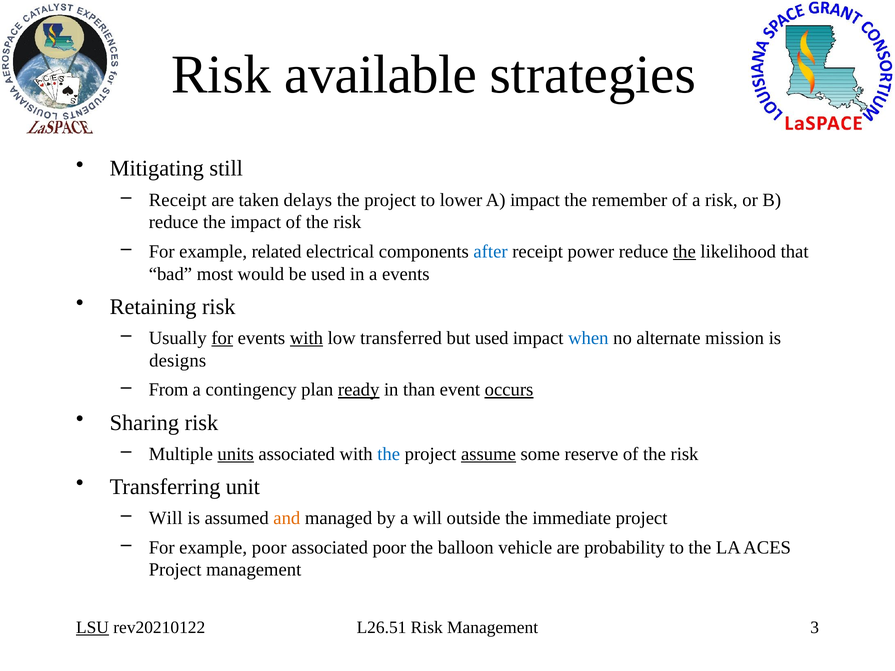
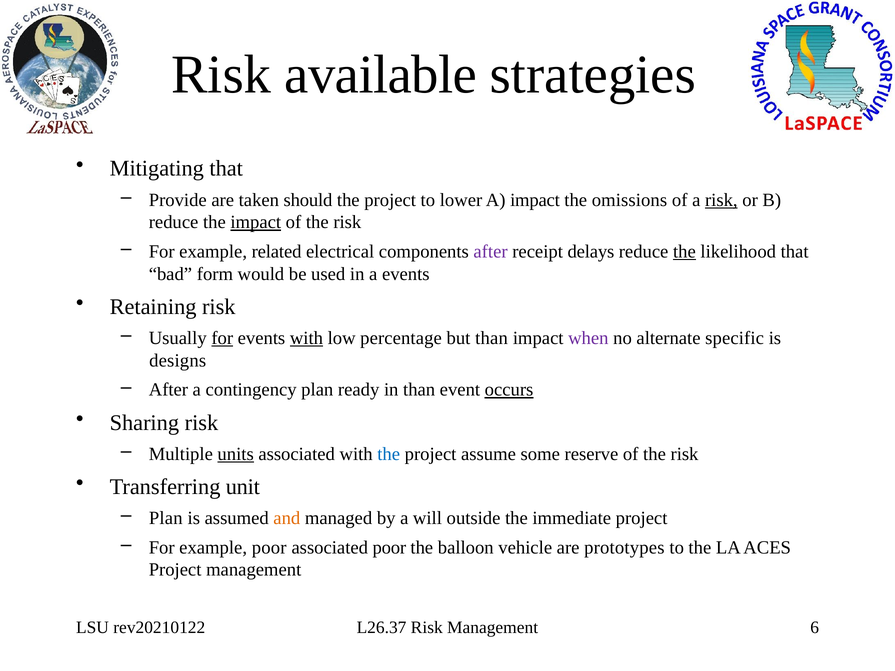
Mitigating still: still -> that
Receipt at (178, 200): Receipt -> Provide
delays: delays -> should
remember: remember -> omissions
risk at (721, 200) underline: none -> present
impact at (256, 222) underline: none -> present
after at (491, 252) colour: blue -> purple
power: power -> delays
most: most -> form
transferred: transferred -> percentage
but used: used -> than
when colour: blue -> purple
mission: mission -> specific
From at (169, 390): From -> After
ready underline: present -> none
assume underline: present -> none
Will at (166, 518): Will -> Plan
probability: probability -> prototypes
LSU underline: present -> none
L26.51: L26.51 -> L26.37
3: 3 -> 6
